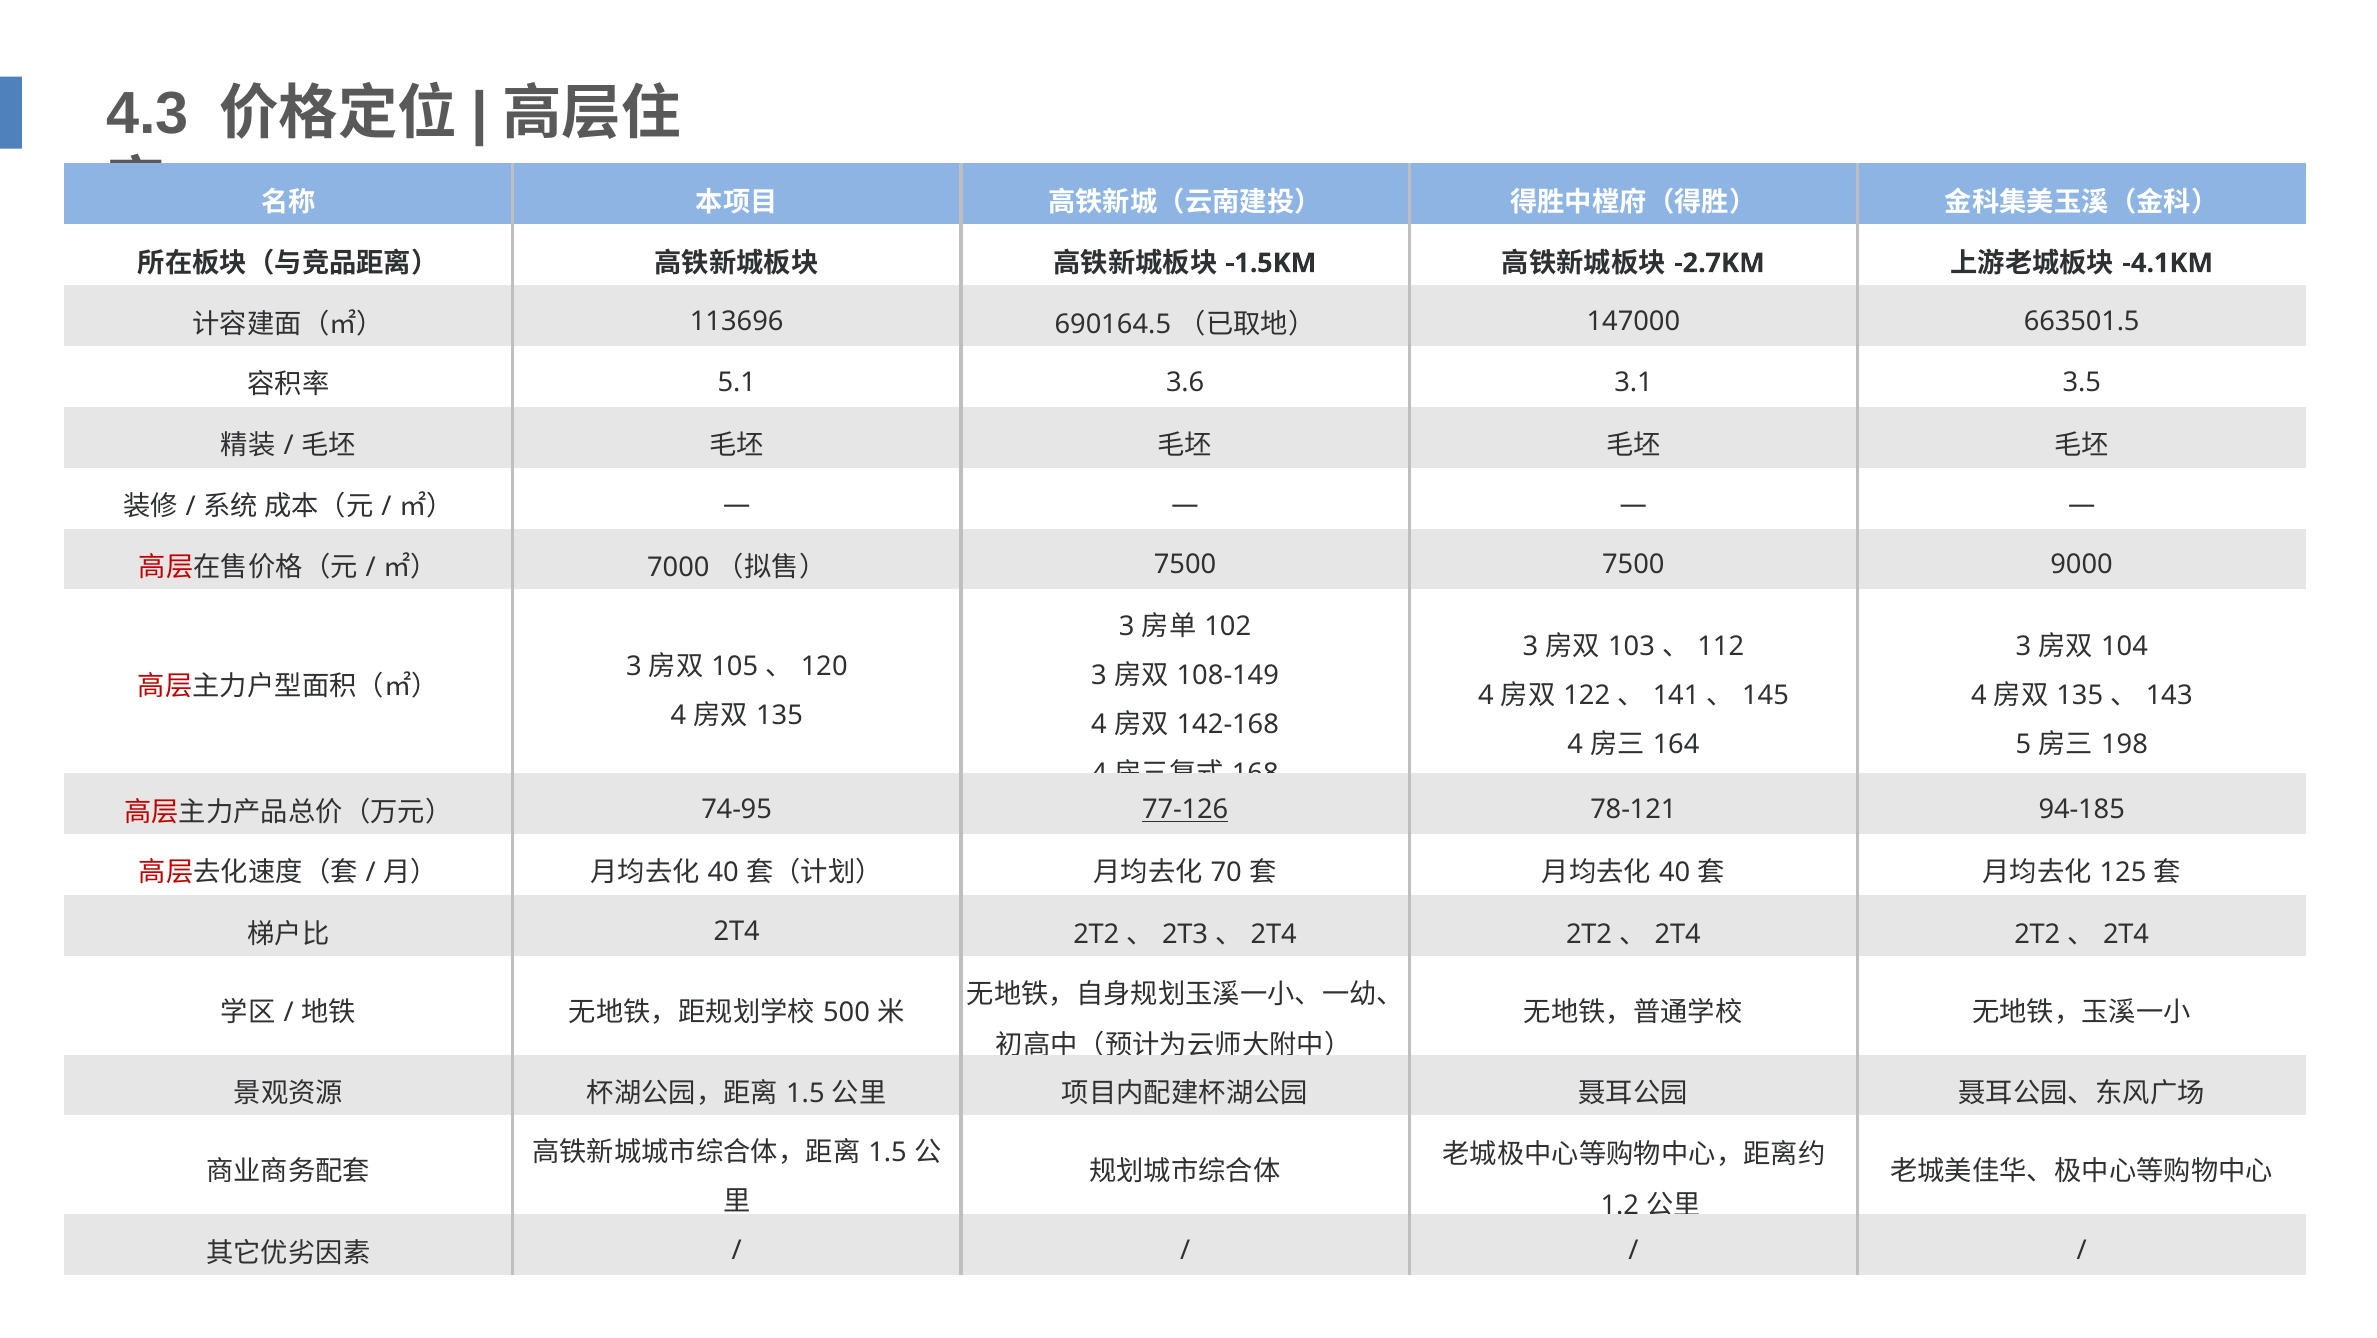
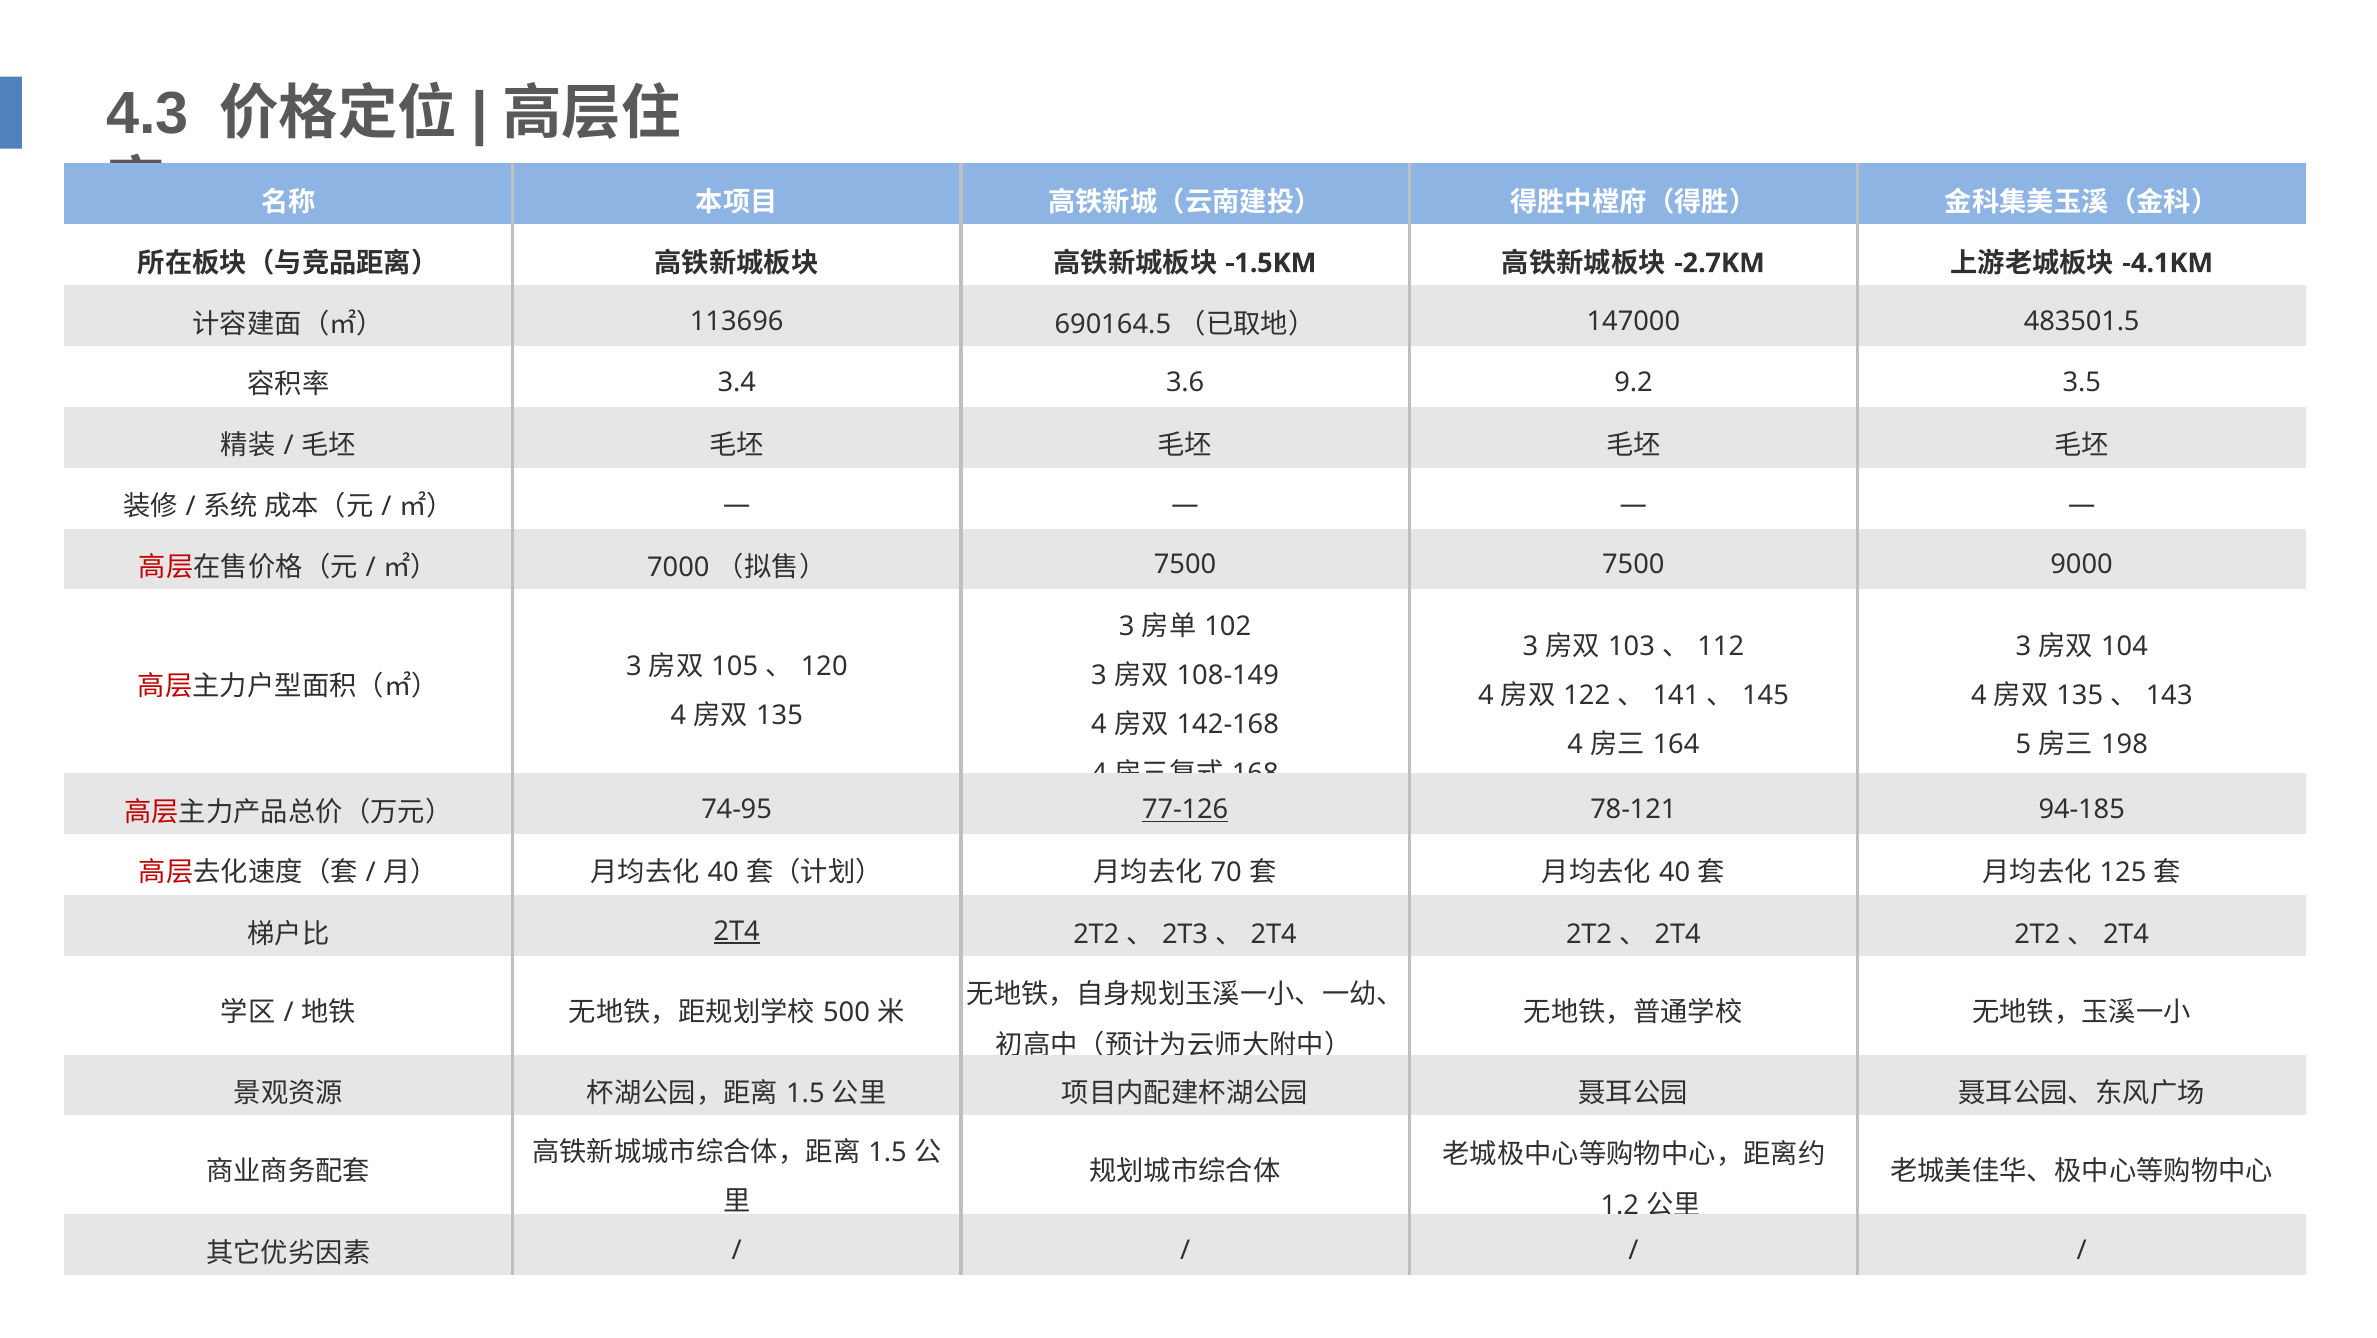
663501.5: 663501.5 -> 483501.5
5.1: 5.1 -> 3.4
3.1: 3.1 -> 9.2
2T4 at (737, 932) underline: none -> present
